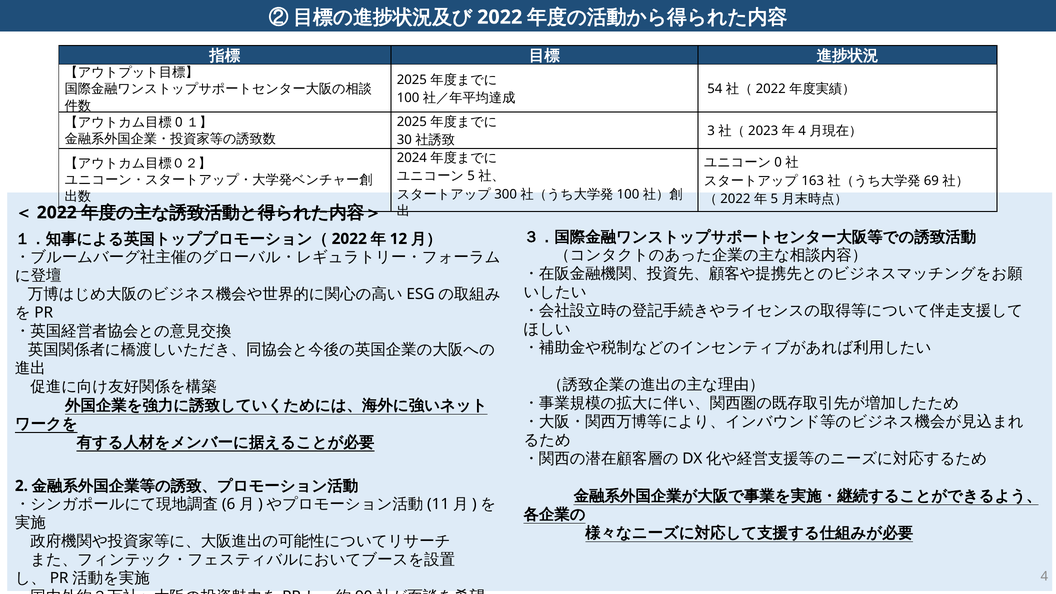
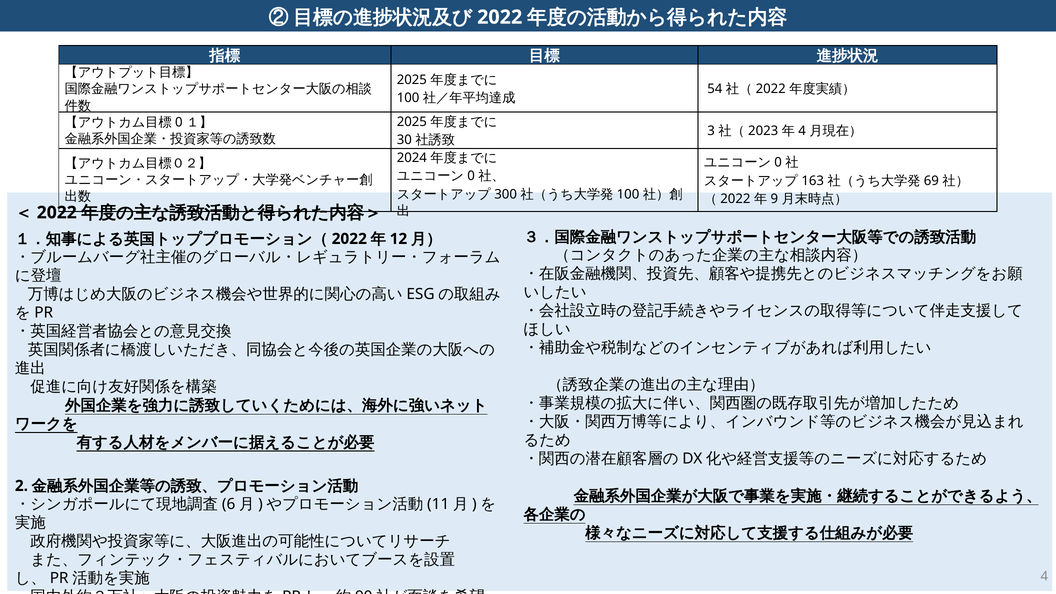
5 at (471, 176): 5 -> 0
5 at (774, 199): 5 -> 9
